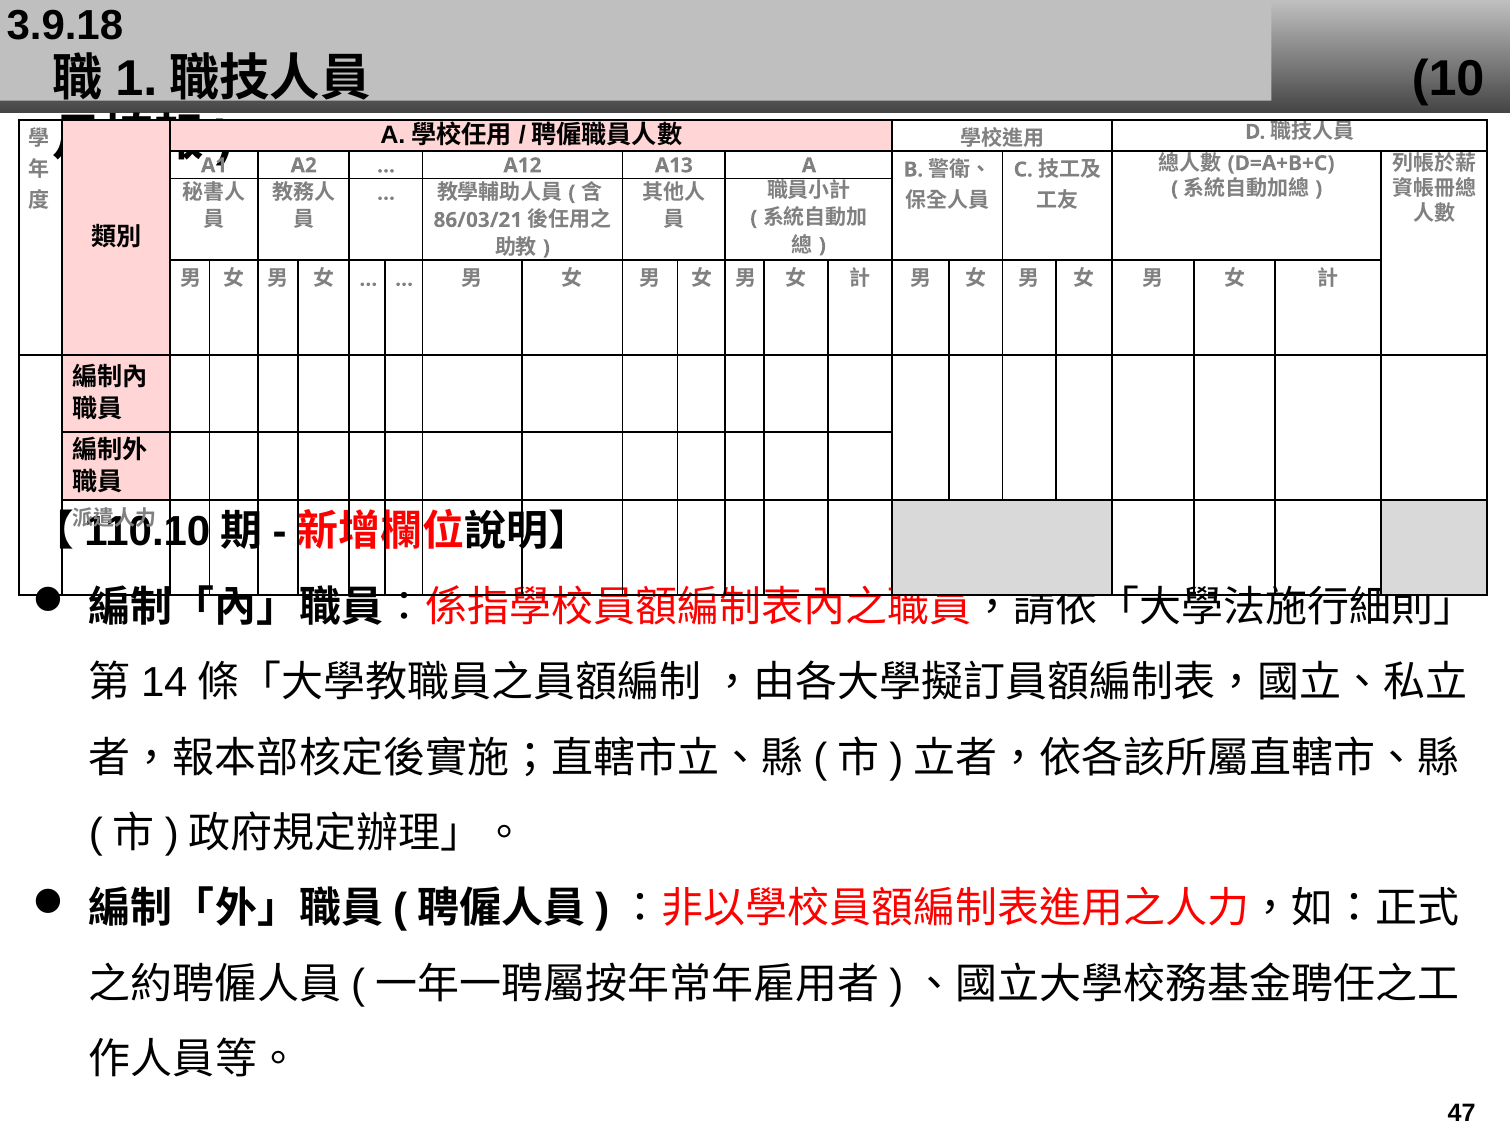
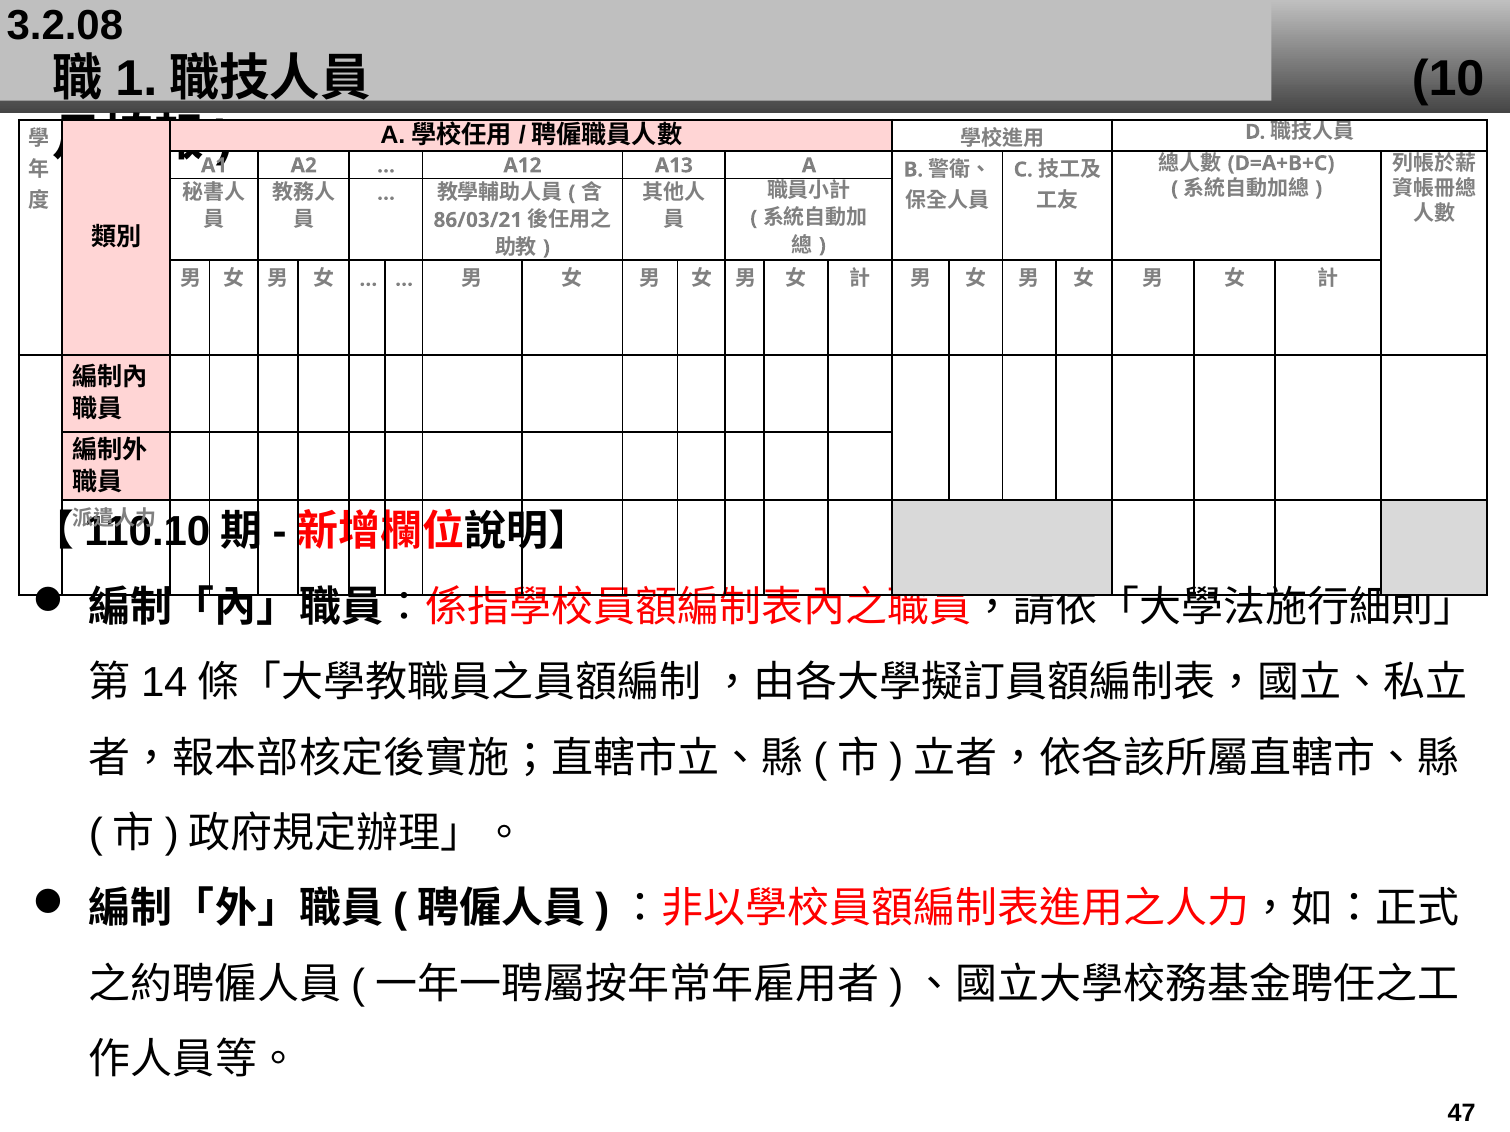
3.9.18: 3.9.18 -> 3.2.08
